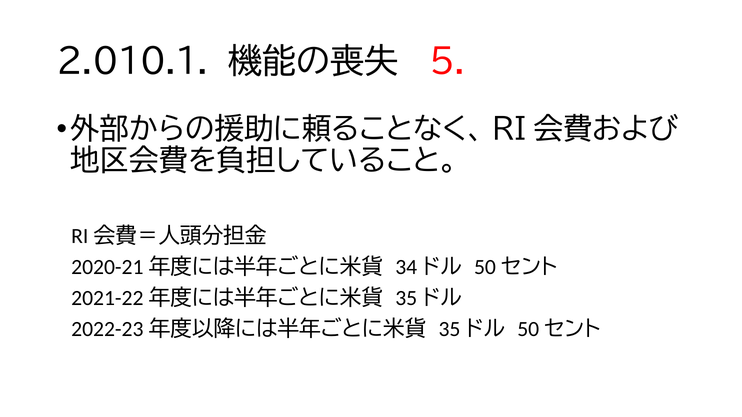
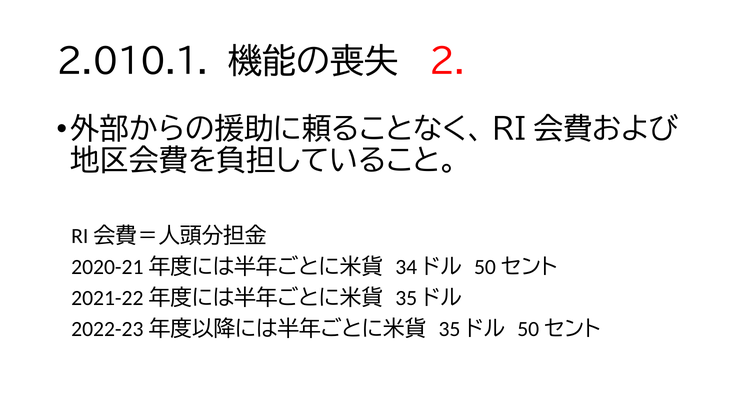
5: 5 -> 2
